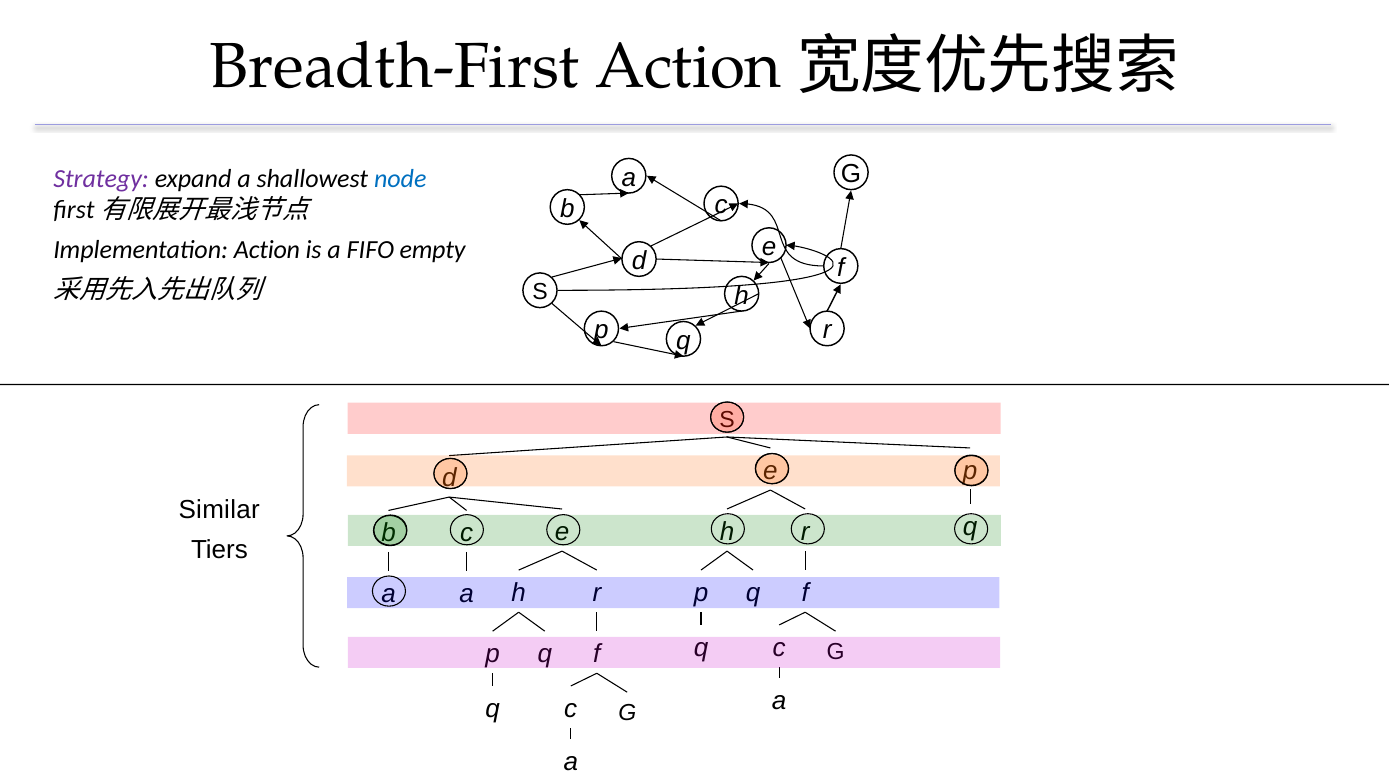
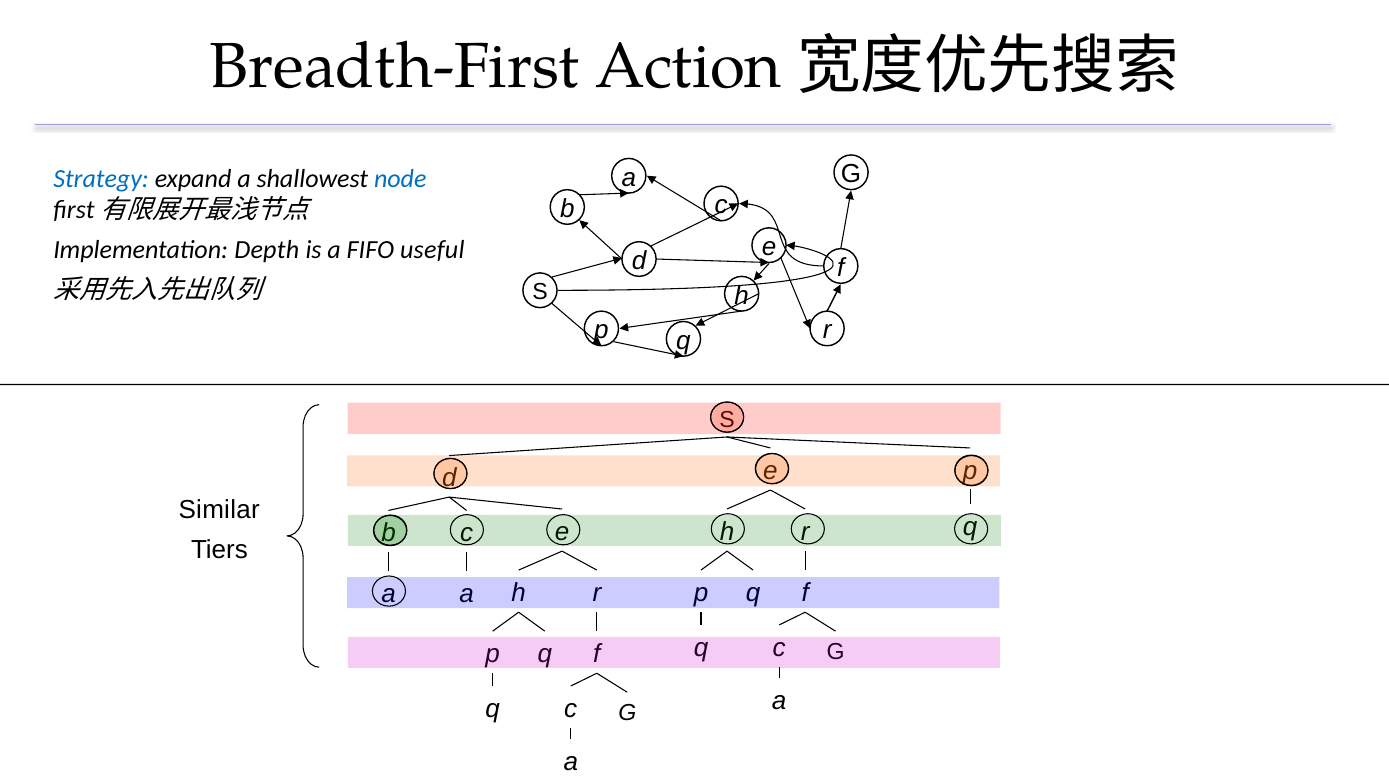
Strategy colour: purple -> blue
Implementation Action: Action -> Depth
empty: empty -> useful
